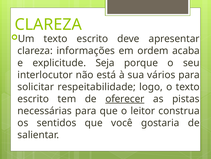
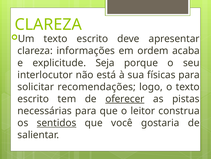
vários: vários -> físicas
respeitabilidade: respeitabilidade -> recomendações
sentidos underline: none -> present
